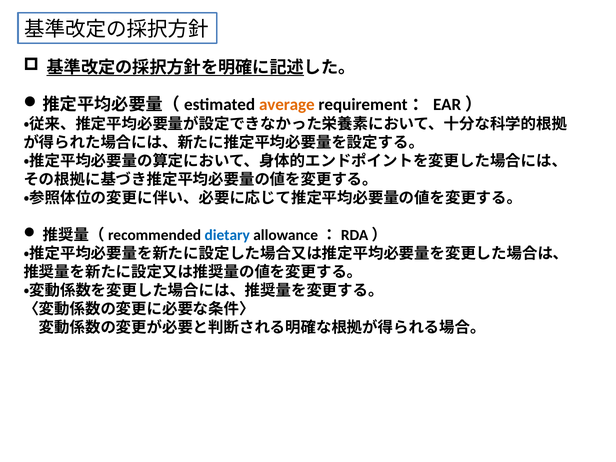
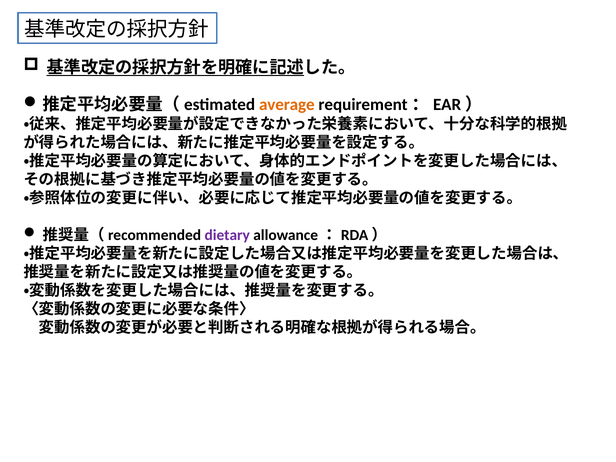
dietary colour: blue -> purple
